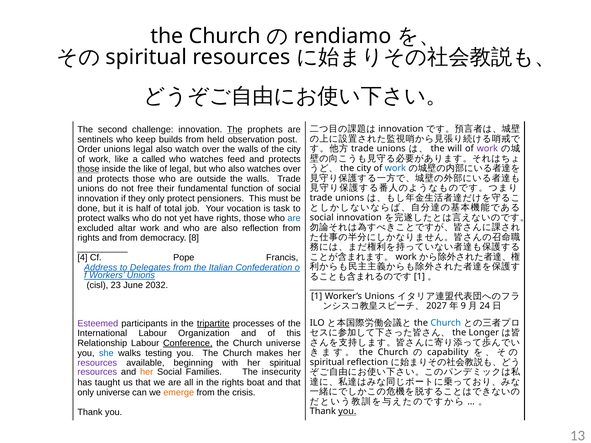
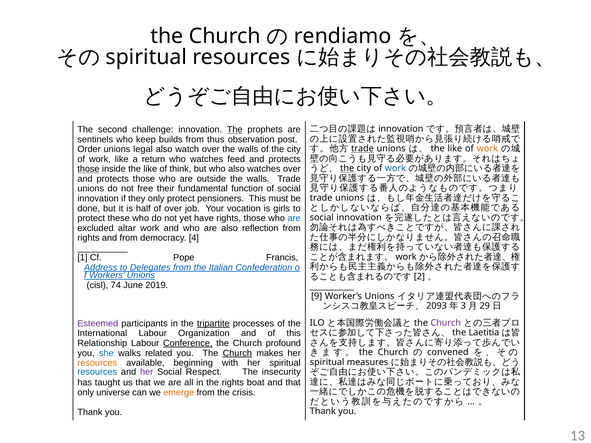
held: held -> thus
trade at (362, 149) underline: none -> present
will at (455, 149): will -> like
work at (487, 149) colour: purple -> orange
called: called -> return
of legal: legal -> think
the at (347, 168) underline: none -> present
of total: total -> over
task: task -> girls
protect walks: walks -> these
8: 8 -> 4
4: 4 -> 1
1 at (419, 277): 1 -> 2
23: 23 -> 74
2032: 2032 -> 2019
1 at (317, 296): 1 -> 9
2027: 2027 -> 2093
9: 9 -> 3
24: 24 -> 29
Church at (446, 323) colour: blue -> purple
Longer: Longer -> Laetitia
Church universe: universe -> profound
testing: testing -> related
Church at (237, 353) underline: none -> present
capability: capability -> convened
resources at (97, 363) colour: purple -> orange
spiritual reflection: reflection -> measures
resources at (97, 372) colour: purple -> blue
her at (147, 372) colour: orange -> purple
Families: Families -> Respect
you at (347, 412) underline: present -> none
